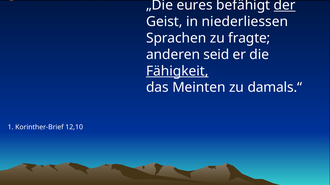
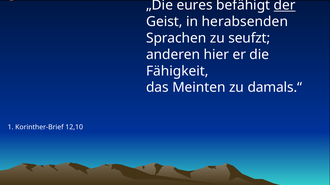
niederliessen: niederliessen -> herabsenden
fragte: fragte -> seufzt
seid: seid -> hier
Fähigkeit underline: present -> none
